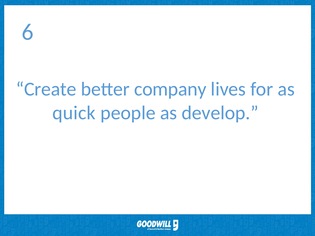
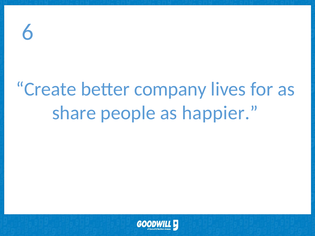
quick: quick -> share
develop: develop -> happier
